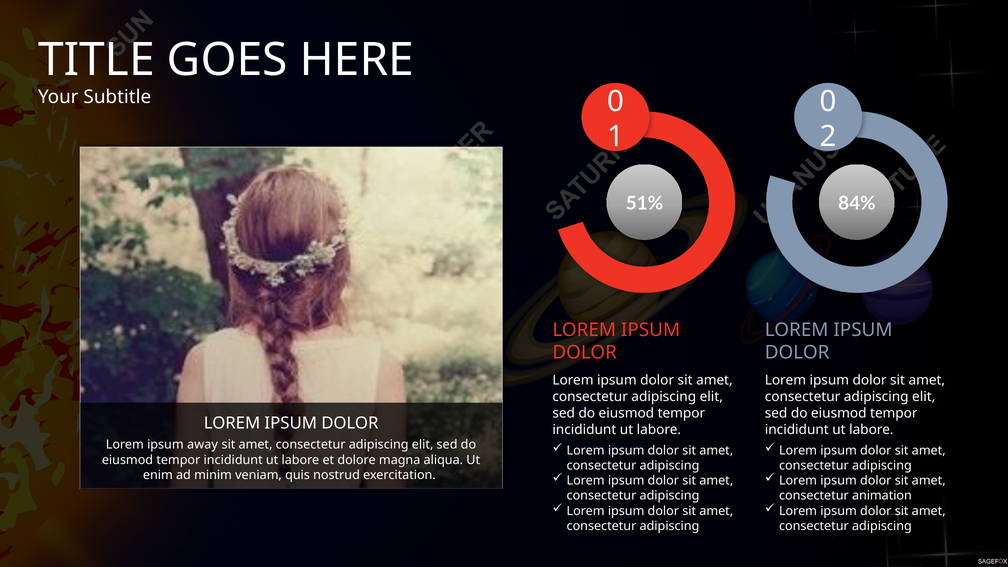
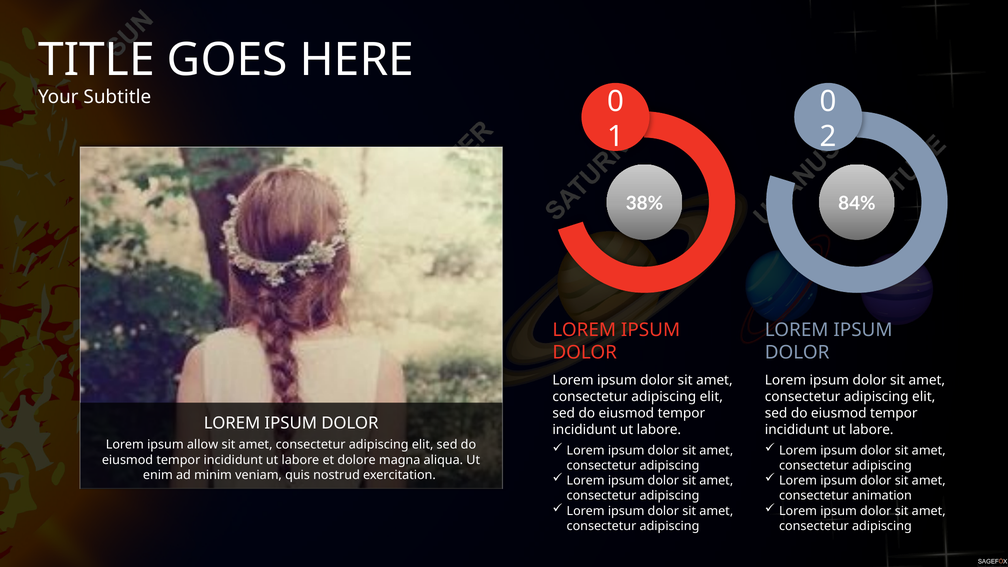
51%: 51% -> 38%
away: away -> allow
